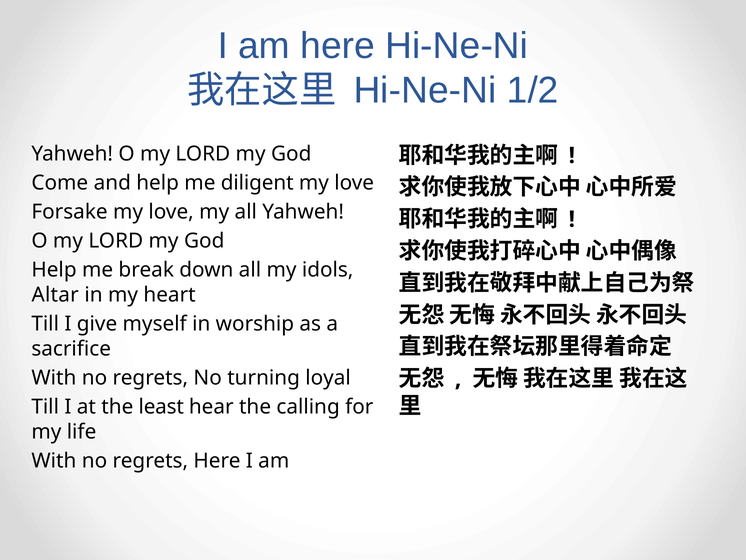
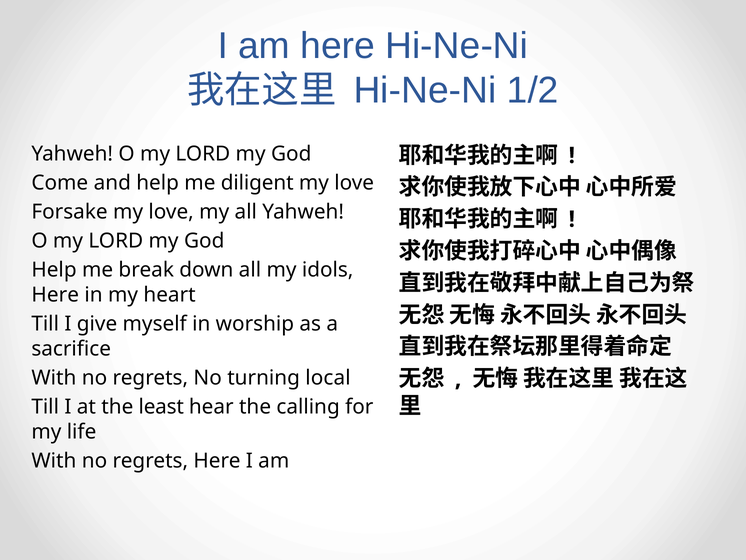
Altar at (55, 295): Altar -> Here
loyal: loyal -> local
